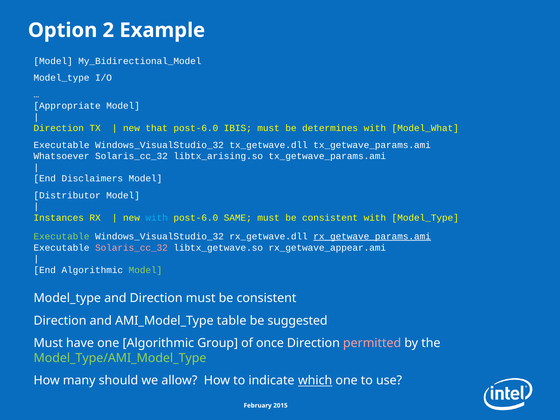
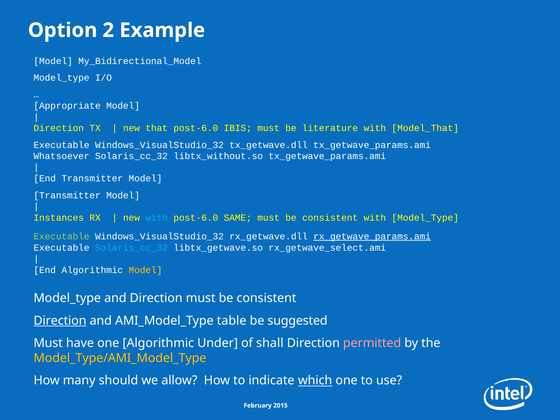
determines: determines -> literature
Model_What: Model_What -> Model_That
libtx_arising.so: libtx_arising.so -> libtx_without.so
End Disclaimers: Disclaimers -> Transmitter
Distributor at (67, 195): Distributor -> Transmitter
Solaris_cc_32 at (131, 248) colour: pink -> light blue
rx_getwave_appear.ami: rx_getwave_appear.ami -> rx_getwave_select.ami
Model at (145, 270) colour: light green -> yellow
Direction at (60, 321) underline: none -> present
Group: Group -> Under
once: once -> shall
Model_Type/AMI_Model_Type colour: light green -> yellow
